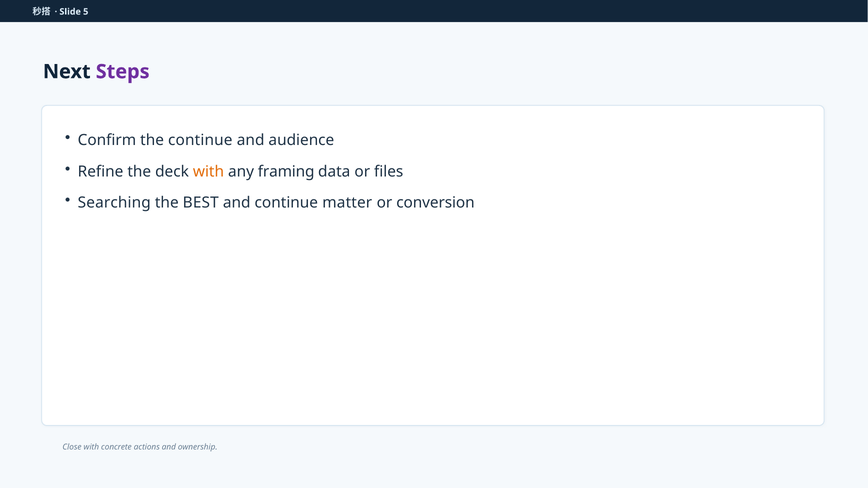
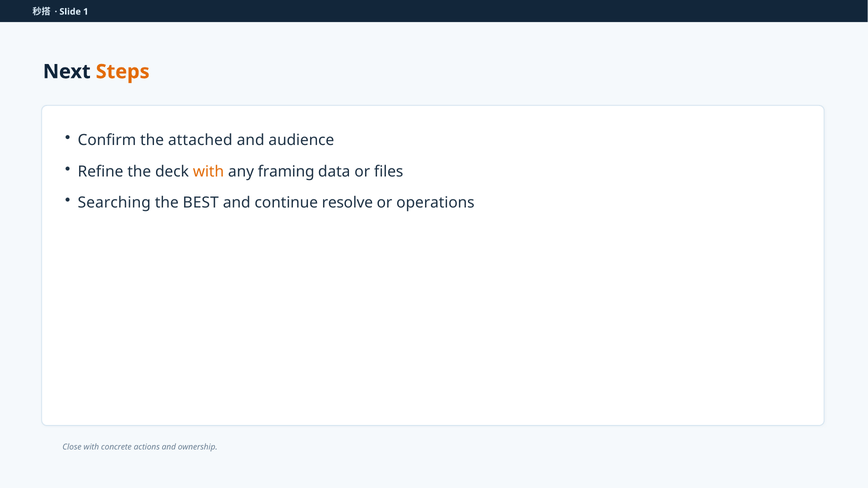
5: 5 -> 1
Steps colour: purple -> orange
the continue: continue -> attached
matter: matter -> resolve
conversion: conversion -> operations
